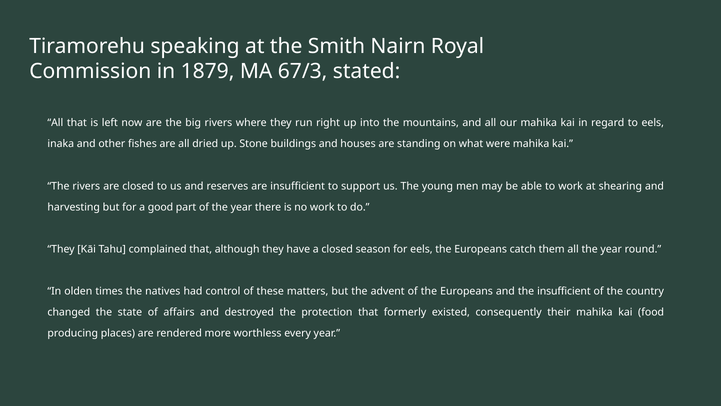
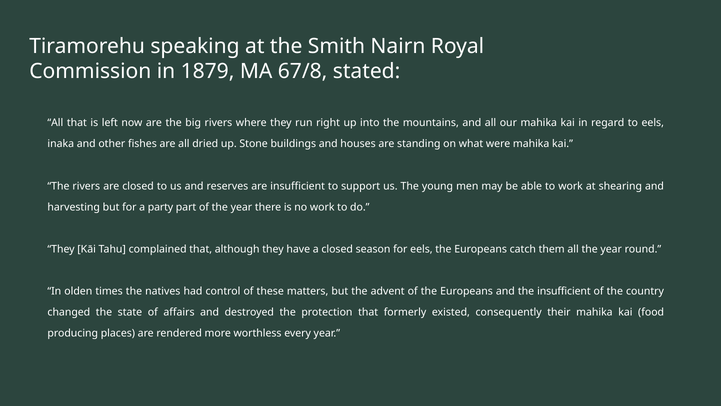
67/3: 67/3 -> 67/8
good: good -> party
